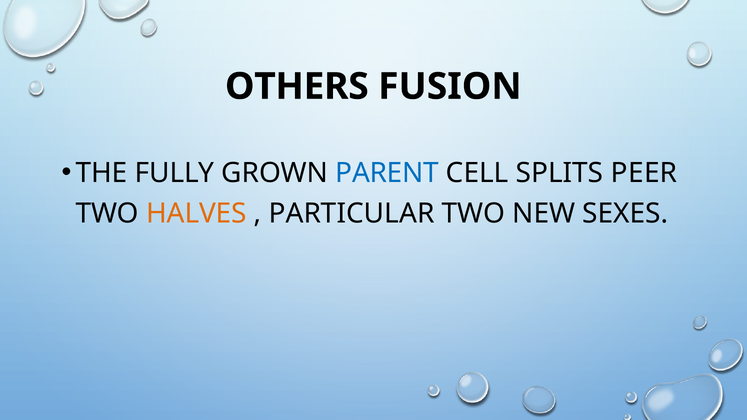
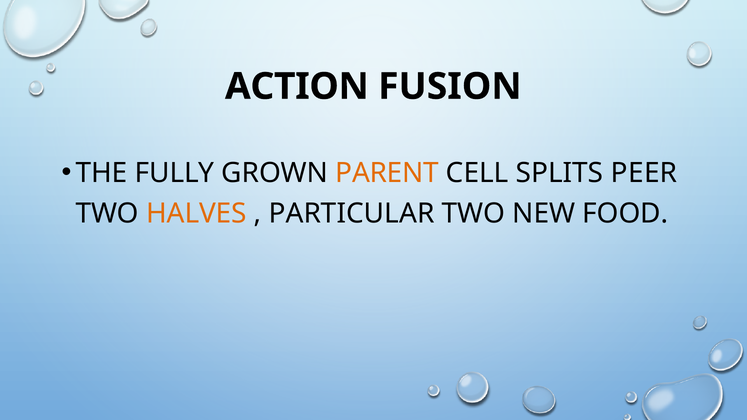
OTHERS: OTHERS -> ACTION
PARENT colour: blue -> orange
SEXES: SEXES -> FOOD
